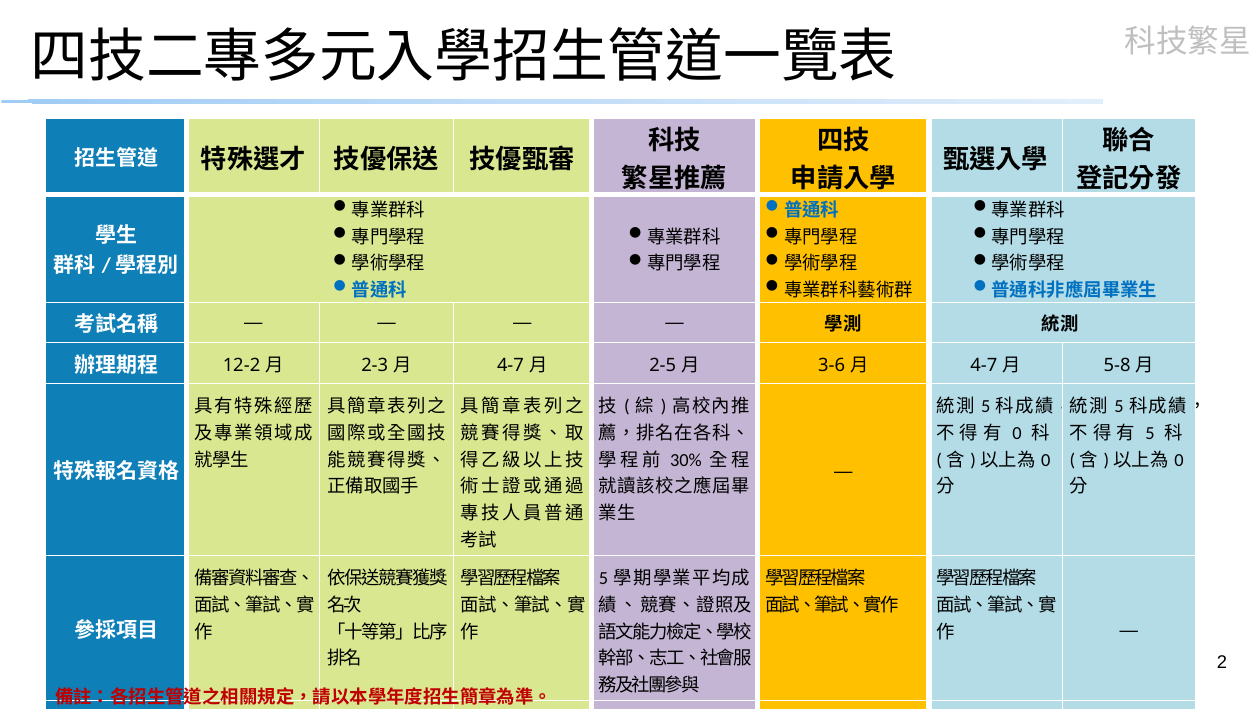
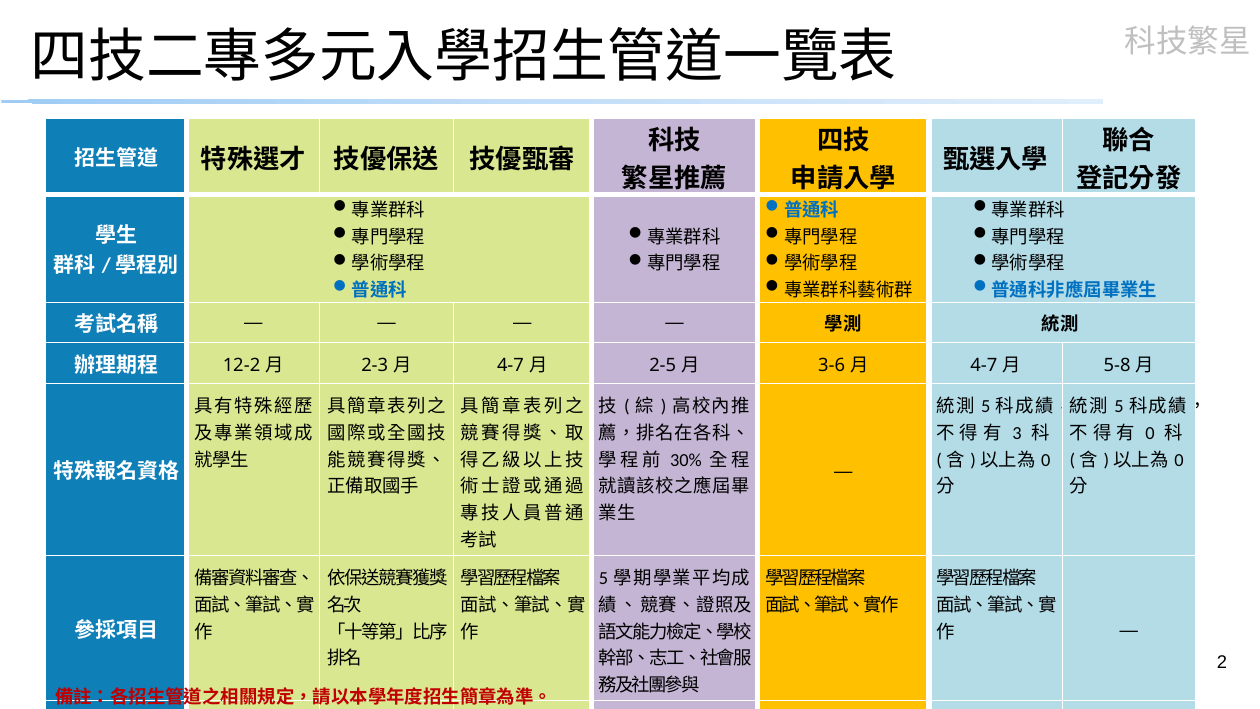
0 at (1017, 433): 0 -> 3
5 at (1150, 433): 5 -> 0
